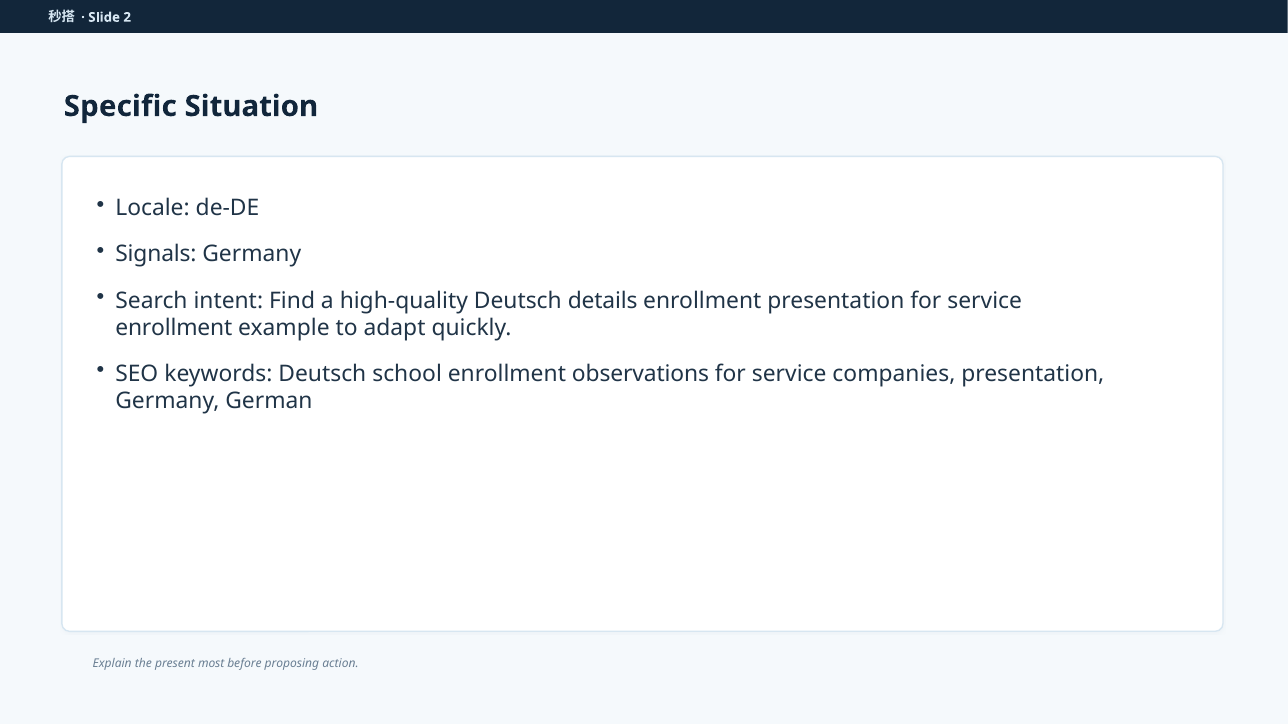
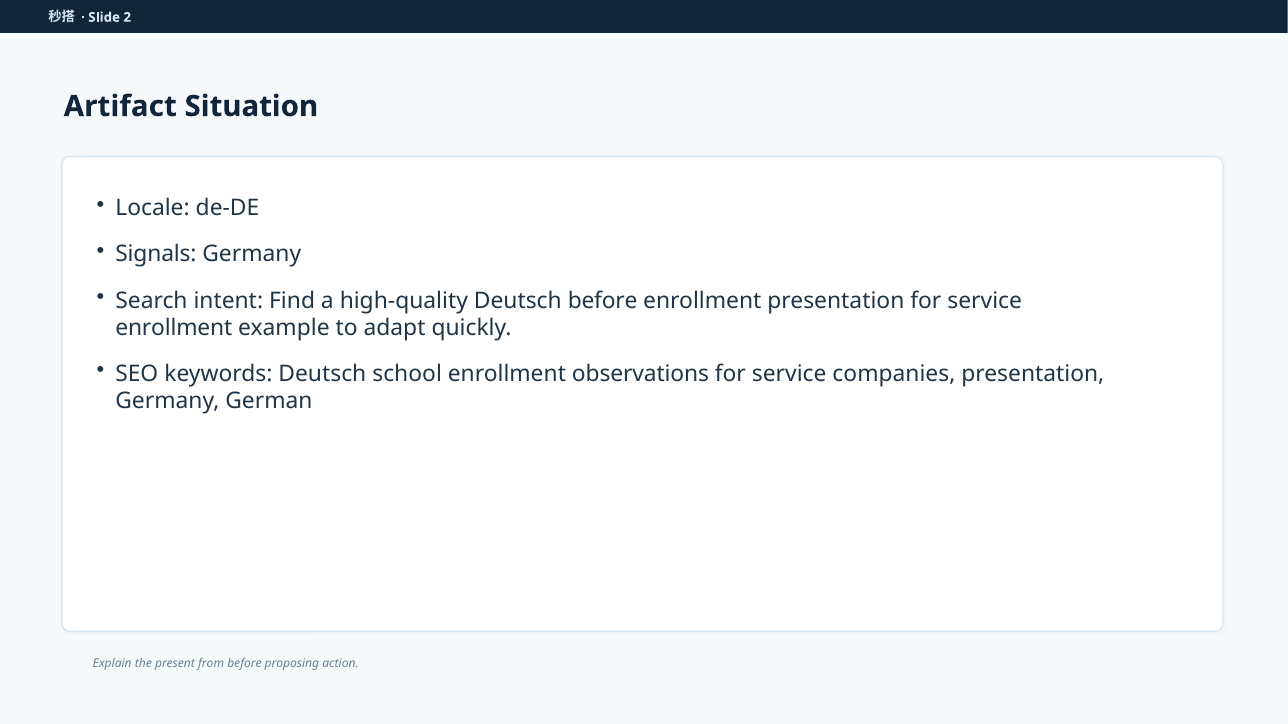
Specific: Specific -> Artifact
Deutsch details: details -> before
most: most -> from
